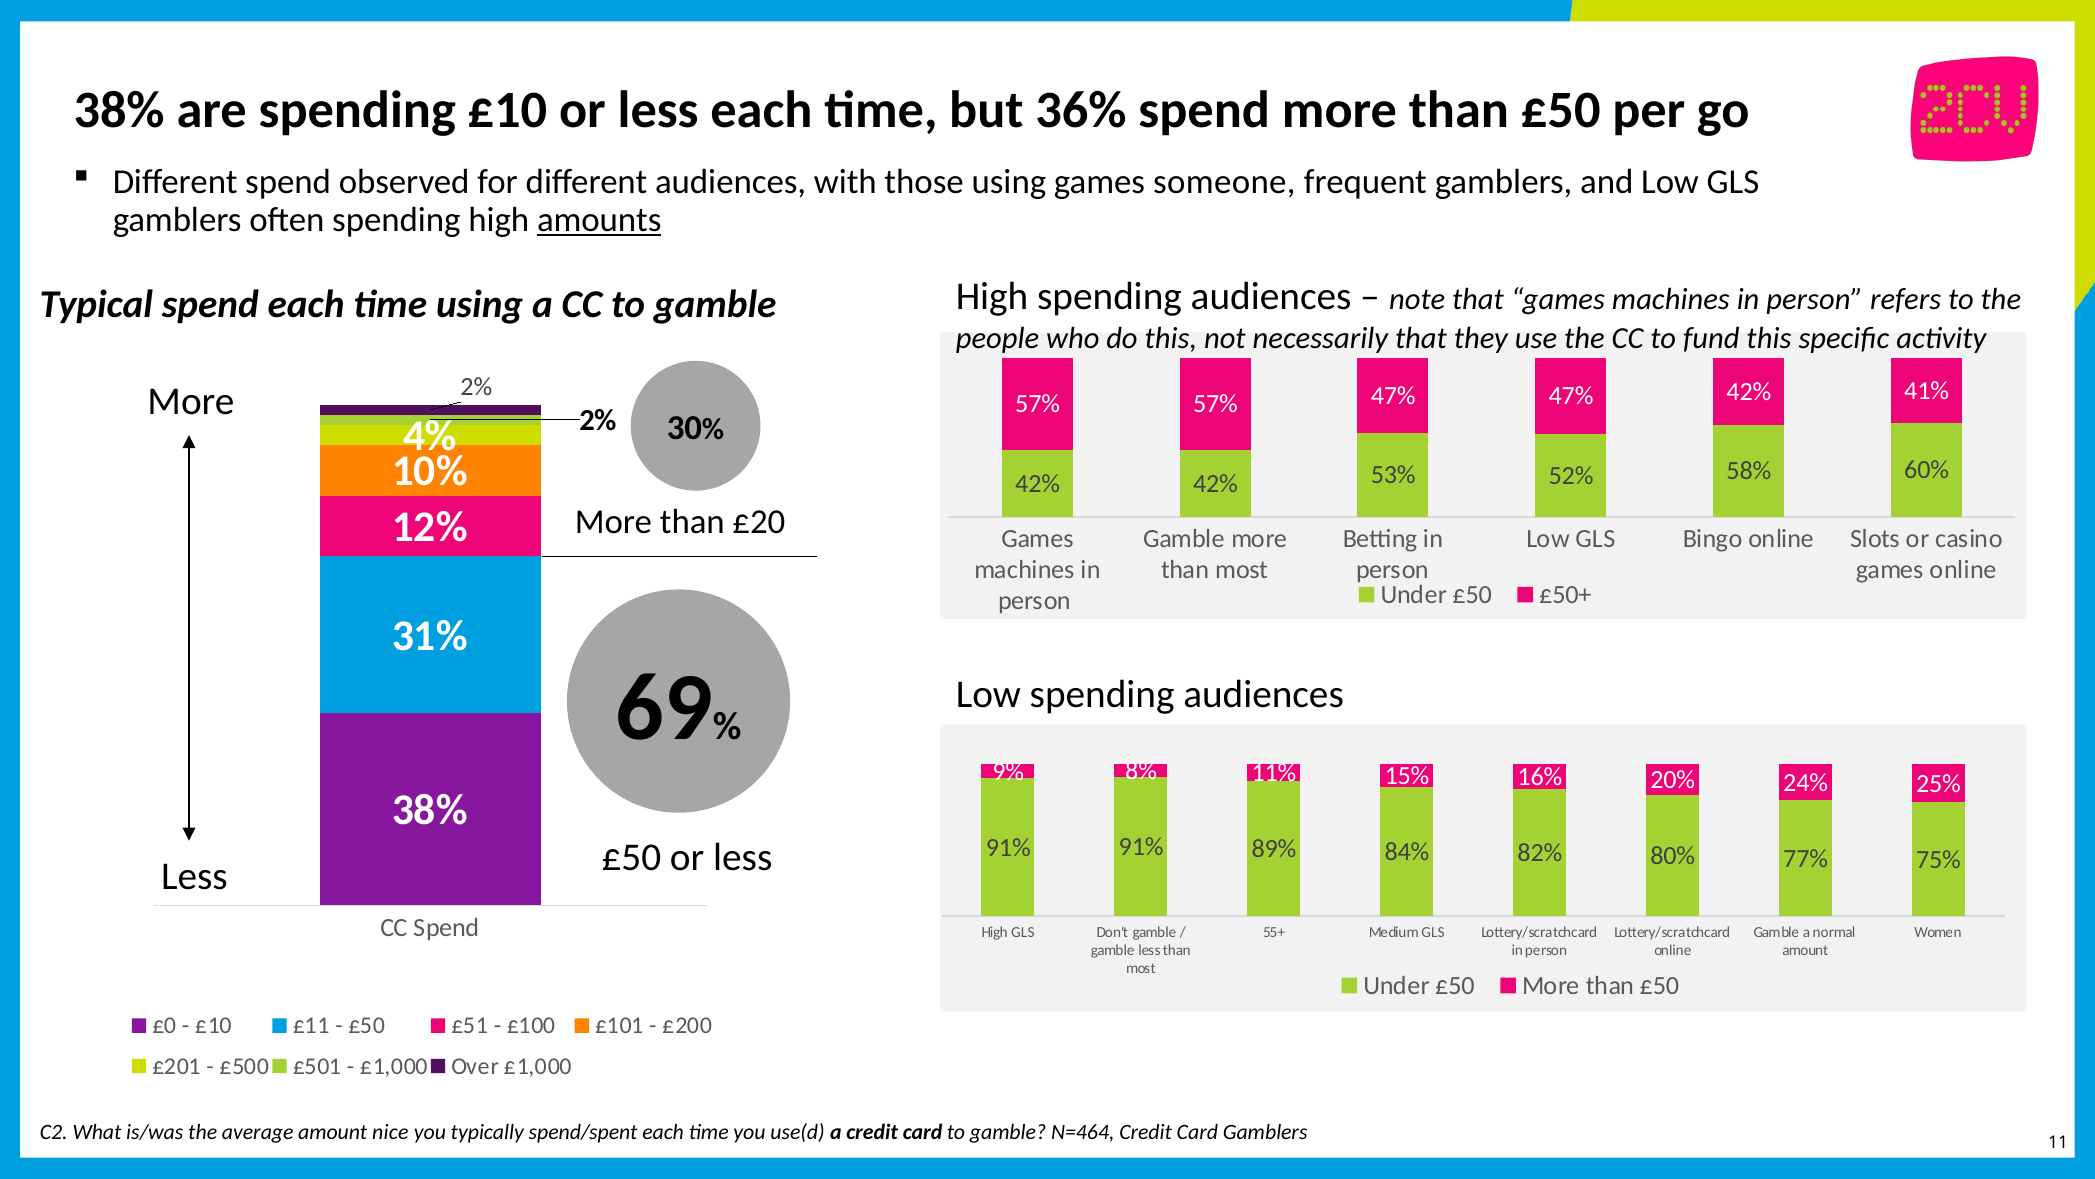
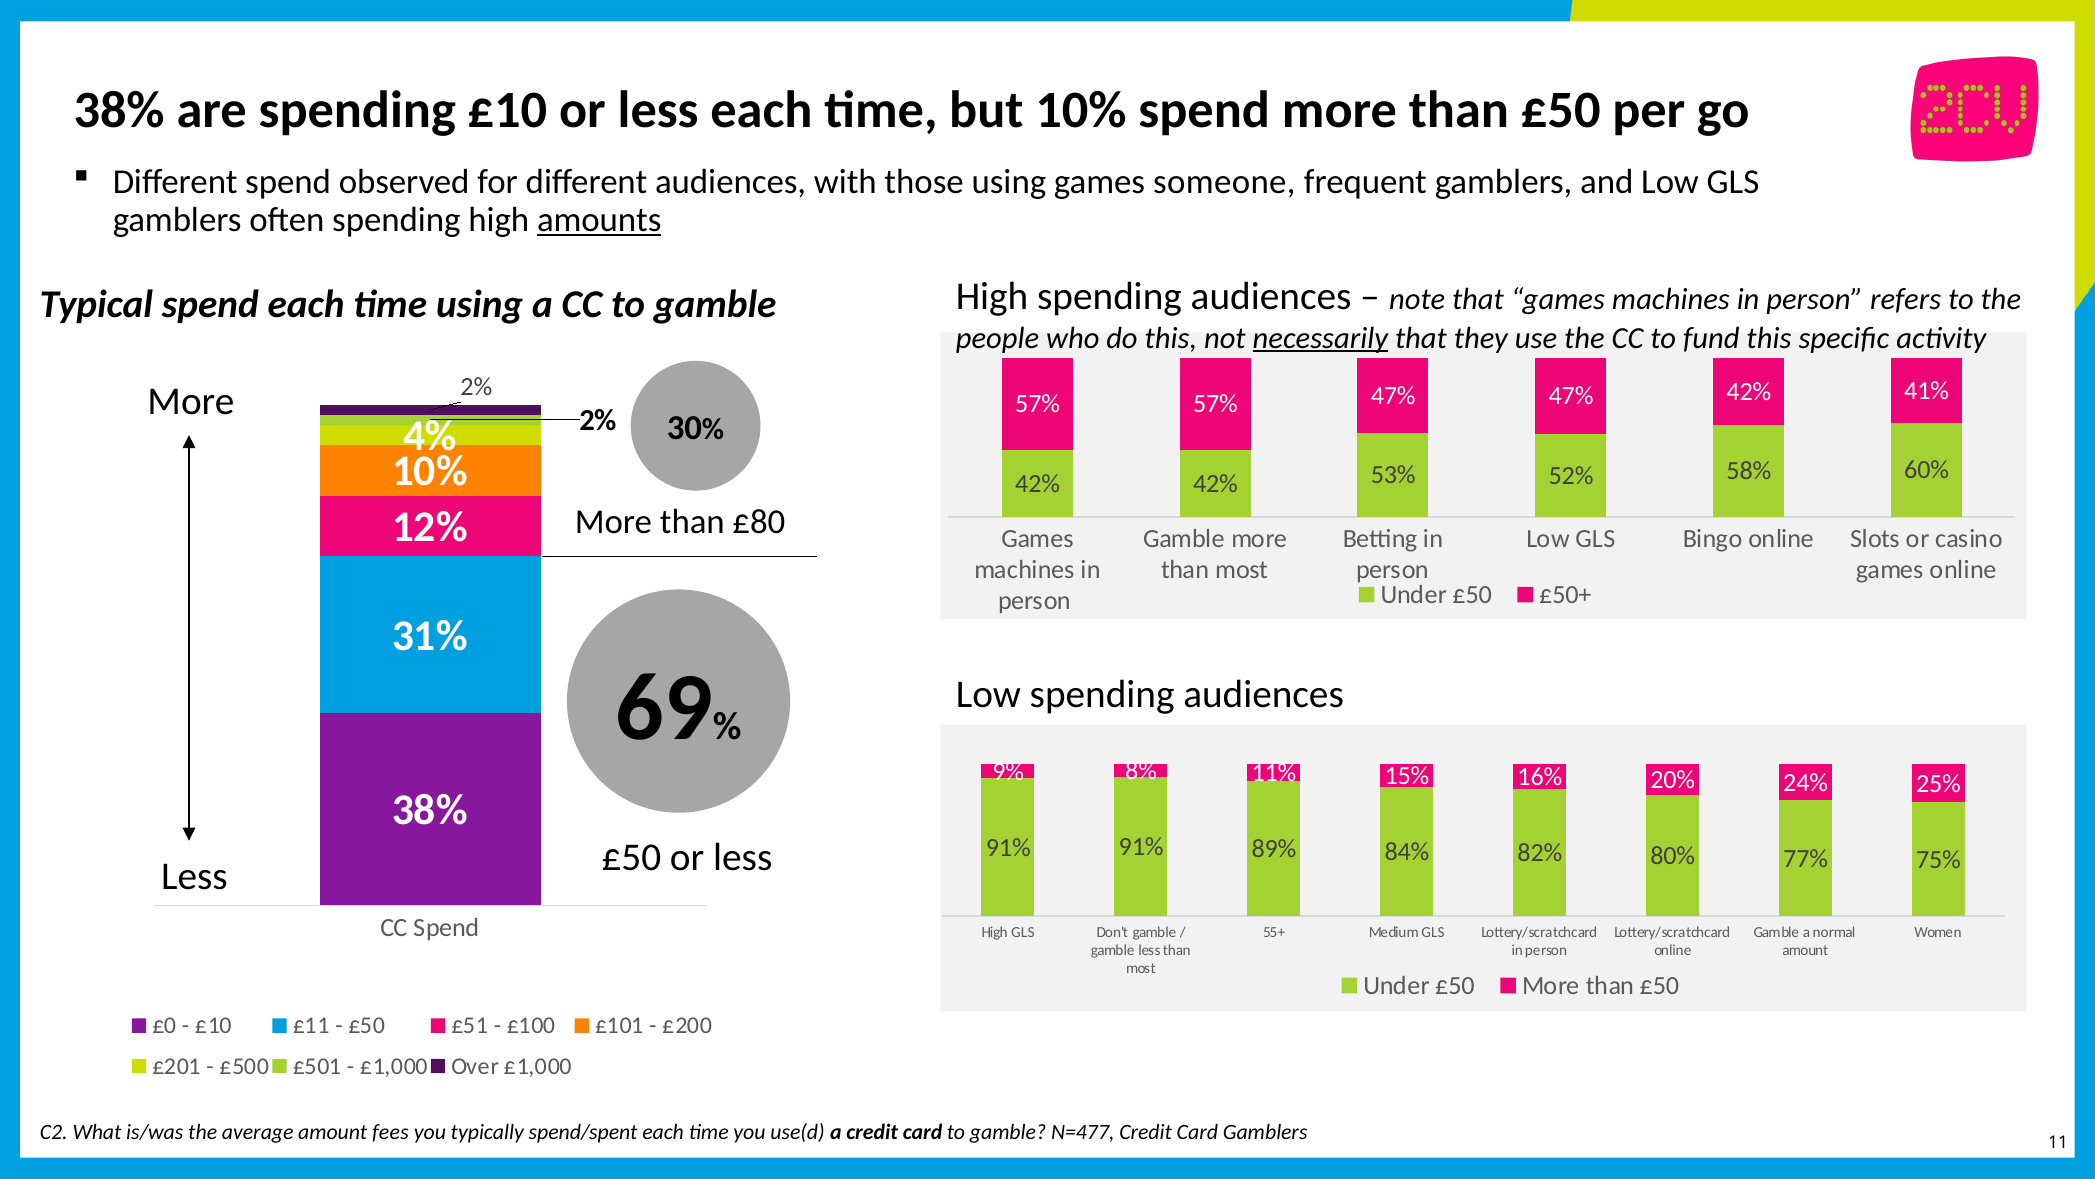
but 36%: 36% -> 10%
necessarily underline: none -> present
£20: £20 -> £80
nice: nice -> fees
N=464: N=464 -> N=477
